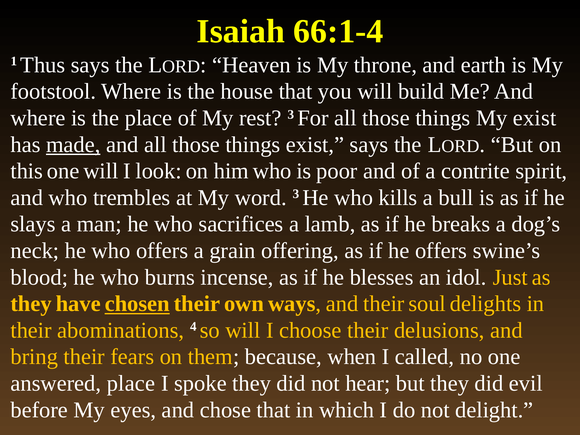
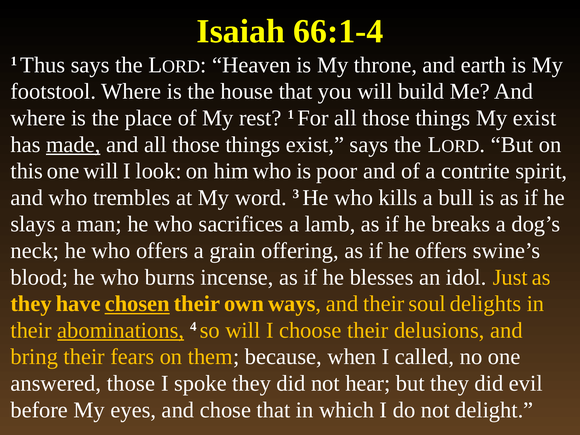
rest 3: 3 -> 1
abominations underline: none -> present
answered place: place -> those
